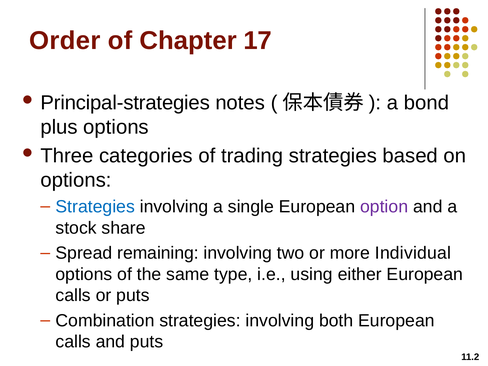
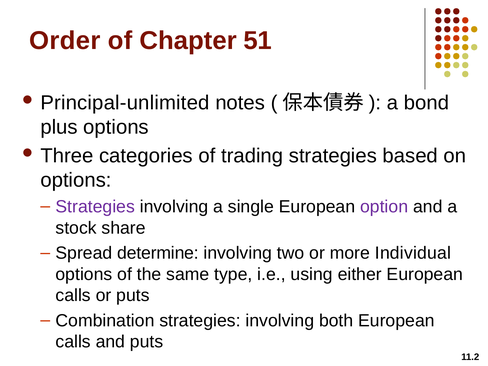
17: 17 -> 51
Principal-strategies: Principal-strategies -> Principal-unlimited
Strategies at (95, 207) colour: blue -> purple
remaining: remaining -> determine
